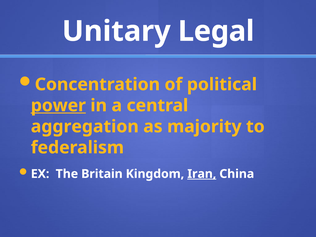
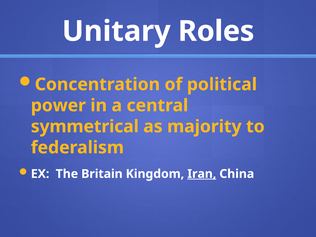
Legal: Legal -> Roles
power underline: present -> none
aggregation: aggregation -> symmetrical
